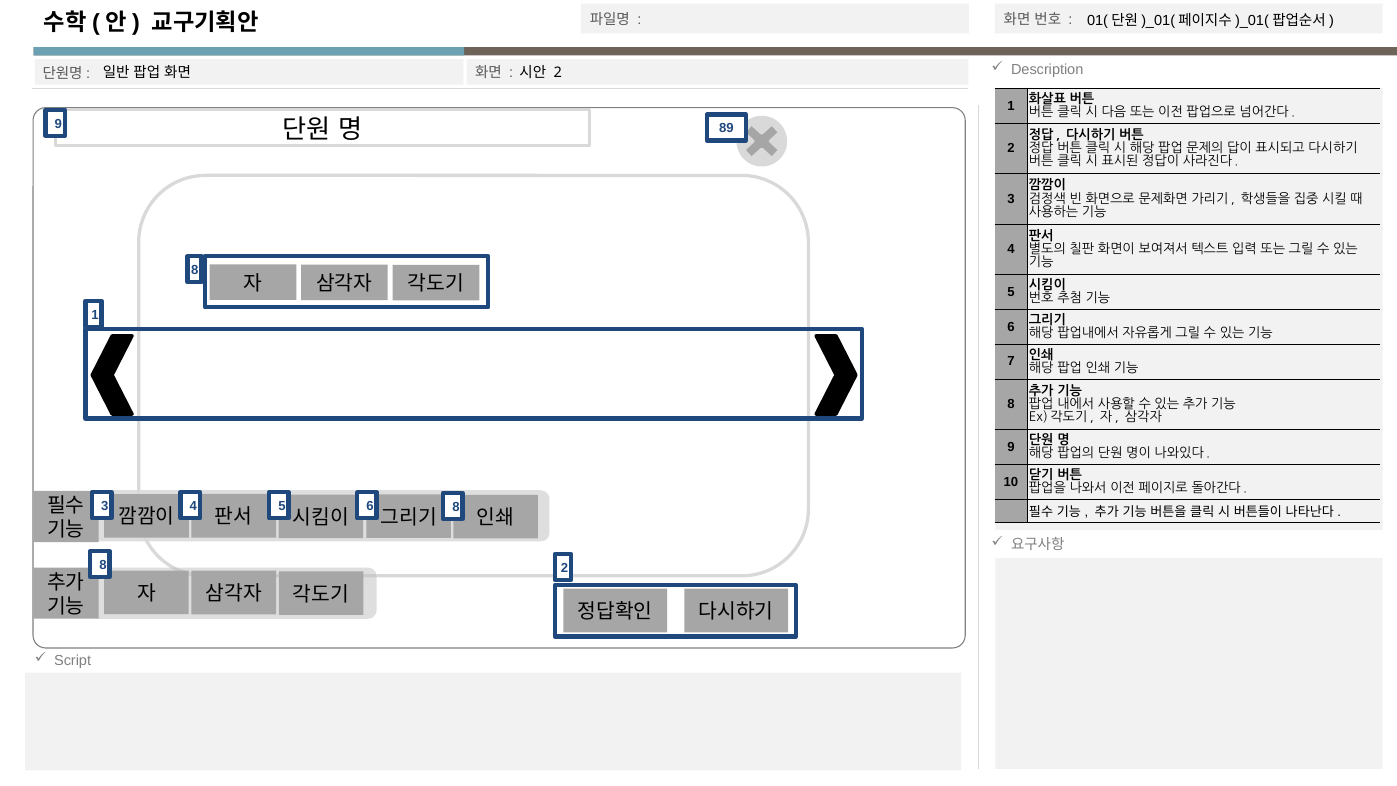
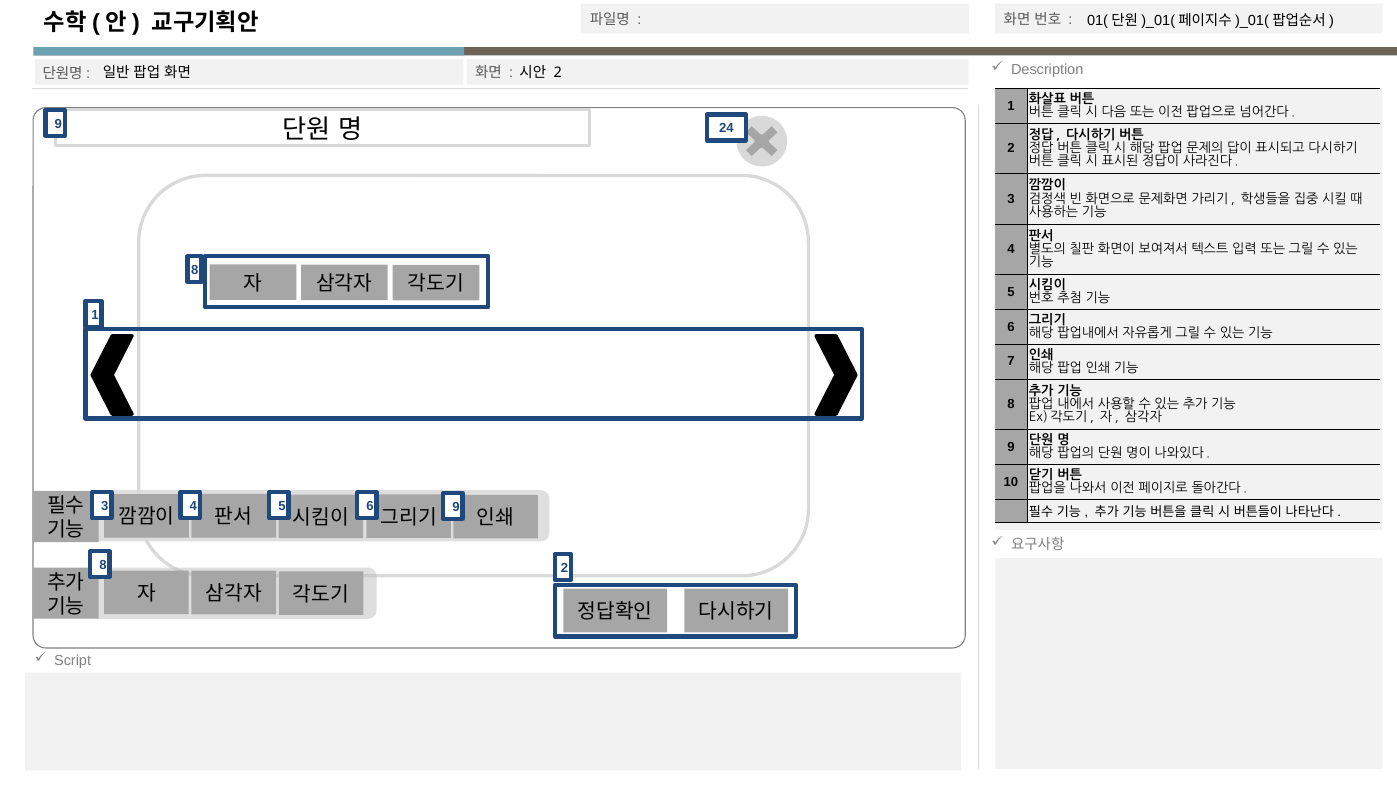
89: 89 -> 24
5 8: 8 -> 9
